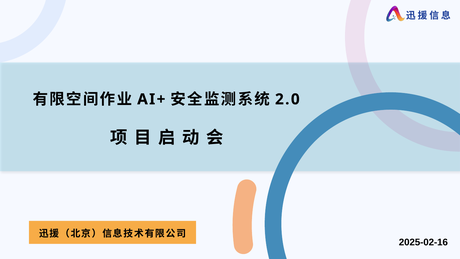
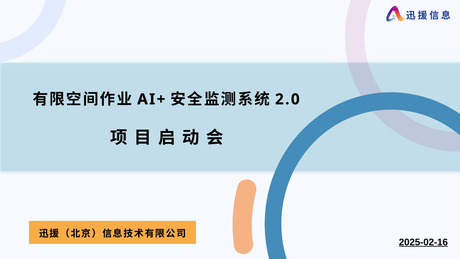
2025-02-16 underline: none -> present
